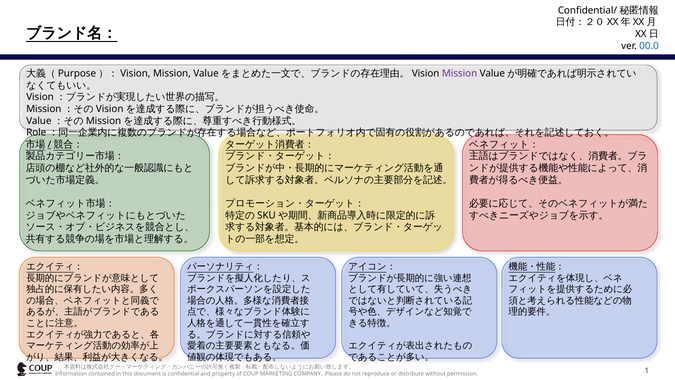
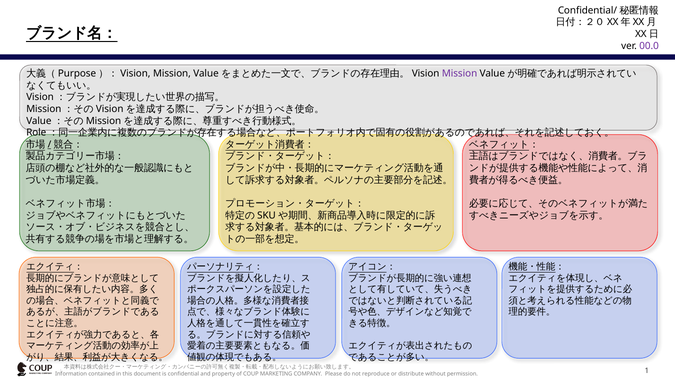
00.0 colour: blue -> purple
